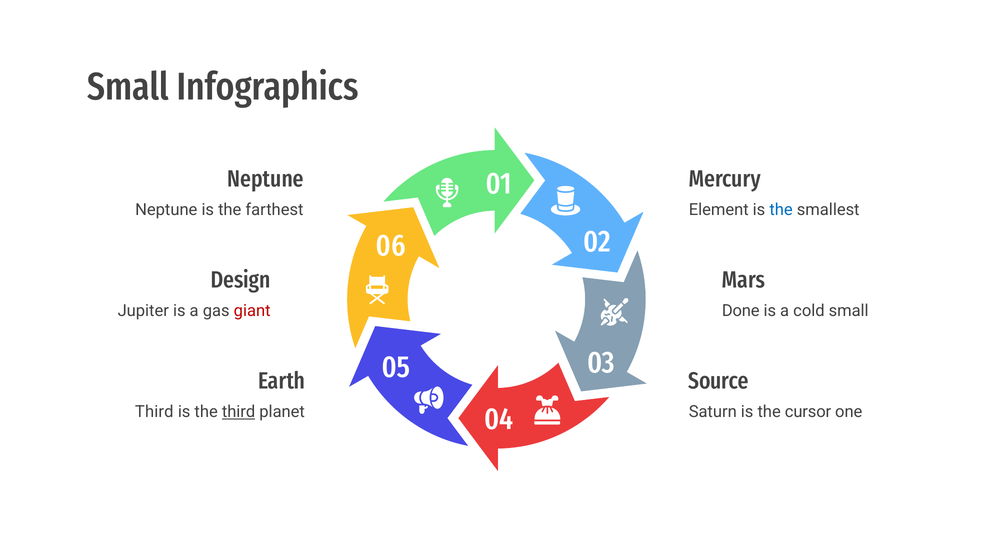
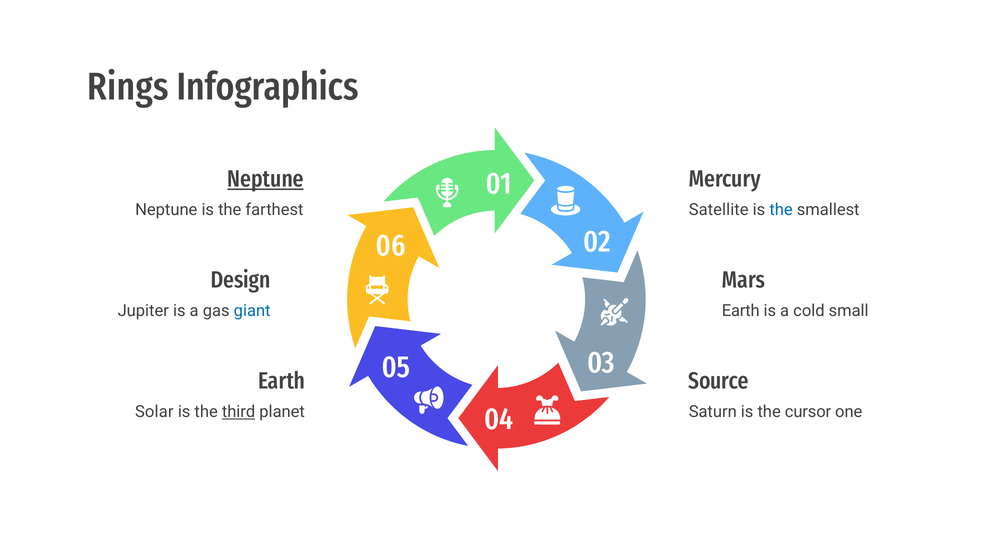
Small at (128, 87): Small -> Rings
Neptune at (266, 179) underline: none -> present
Element: Element -> Satellite
giant colour: red -> blue
Done at (741, 311): Done -> Earth
Third at (154, 412): Third -> Solar
